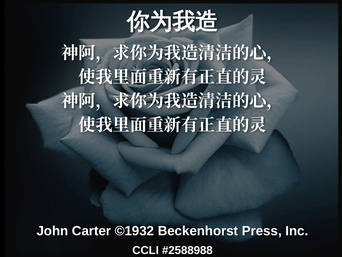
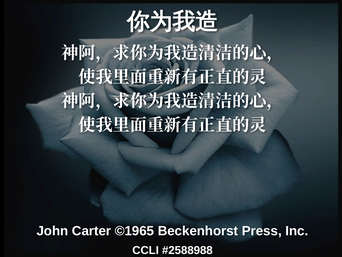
©1932: ©1932 -> ©1965
